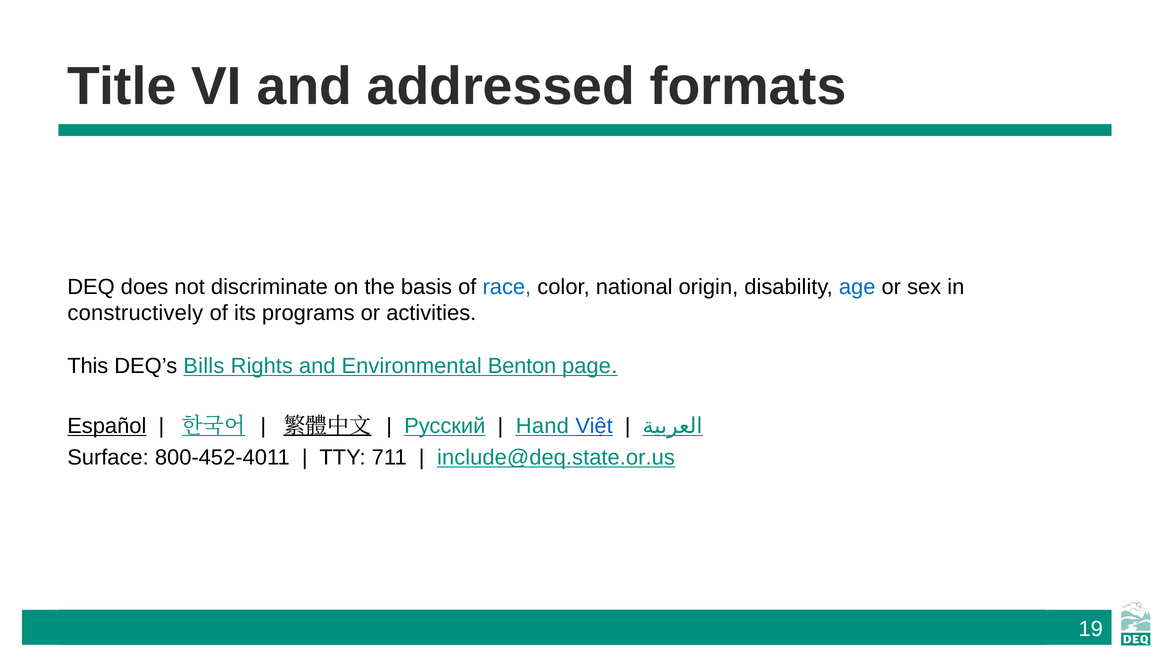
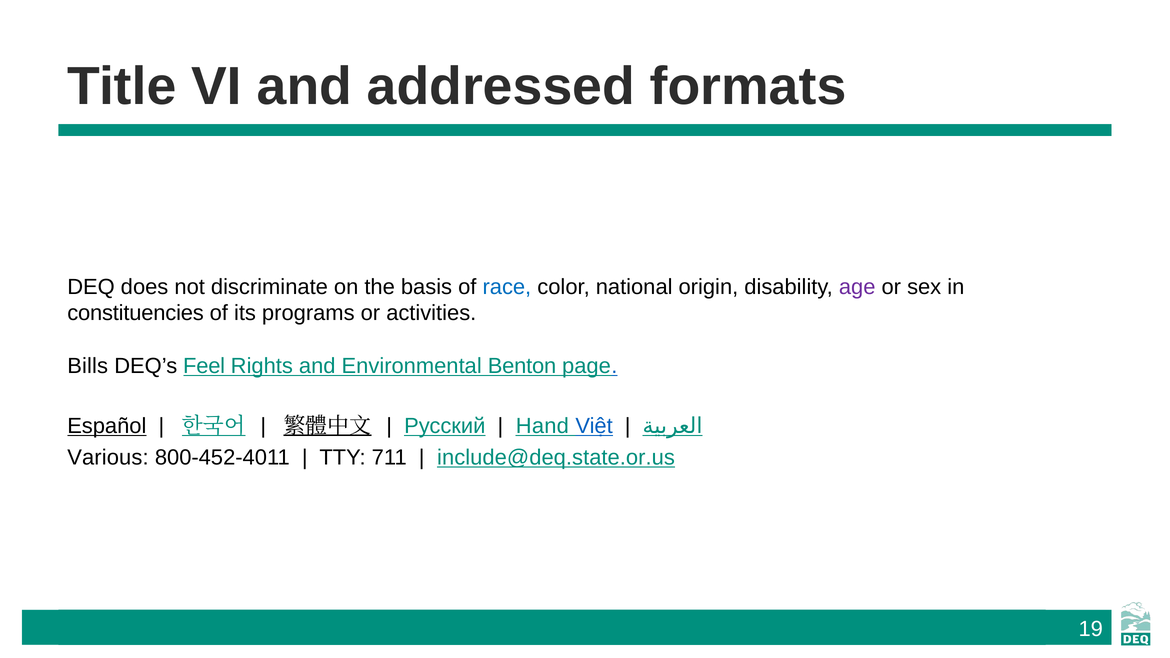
age colour: blue -> purple
constructively: constructively -> constituencies
This: This -> Bills
Bills: Bills -> Feel
Surface: Surface -> Various
